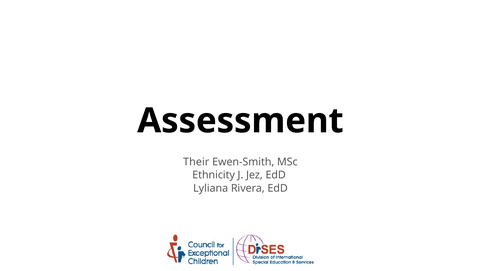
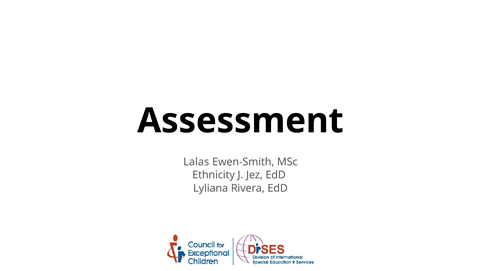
Their: Their -> Lalas
